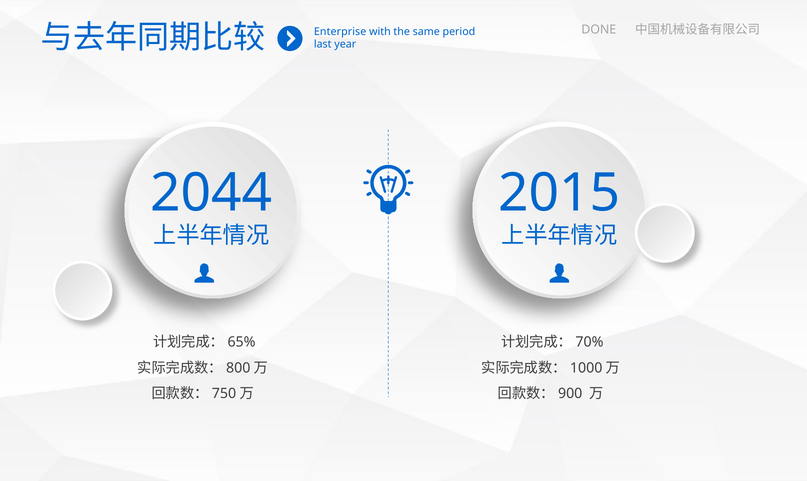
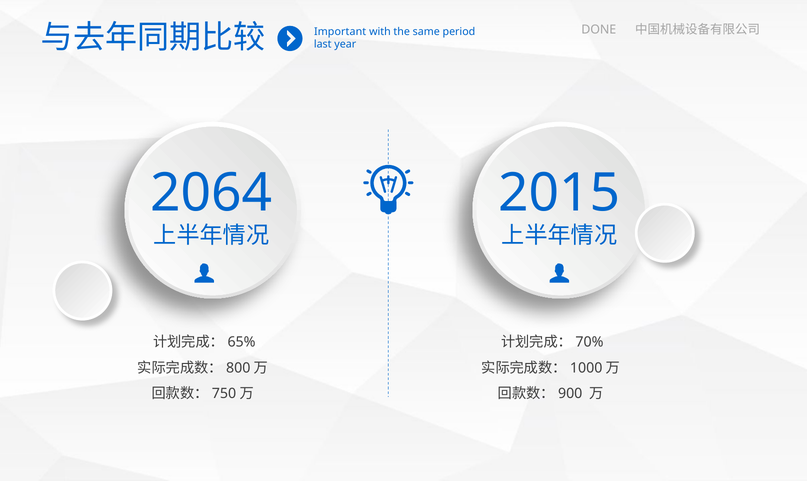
Enterprise: Enterprise -> Important
2044: 2044 -> 2064
